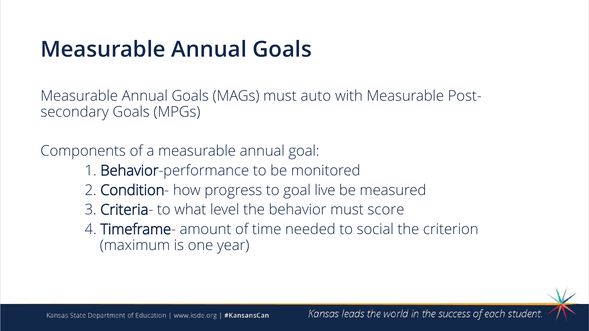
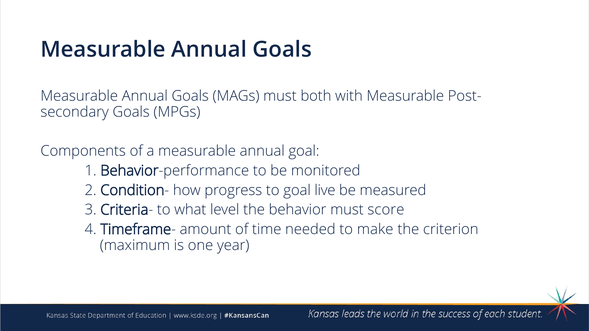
auto: auto -> both
social: social -> make
